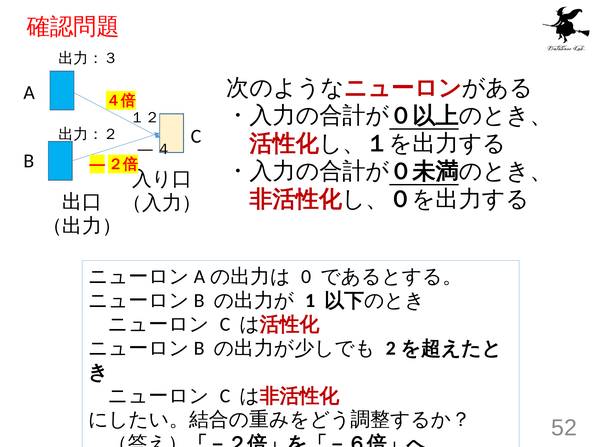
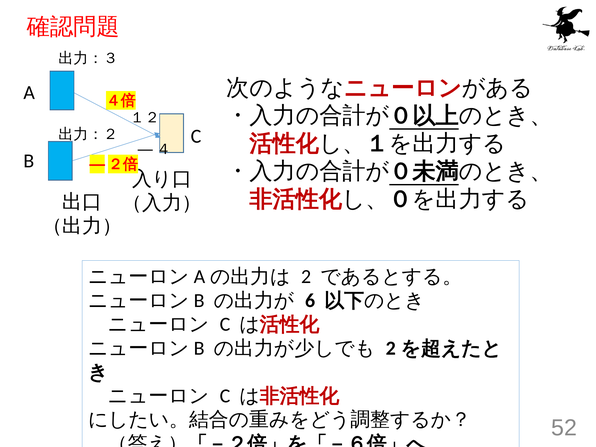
0: 0 -> 2
1: 1 -> 6
